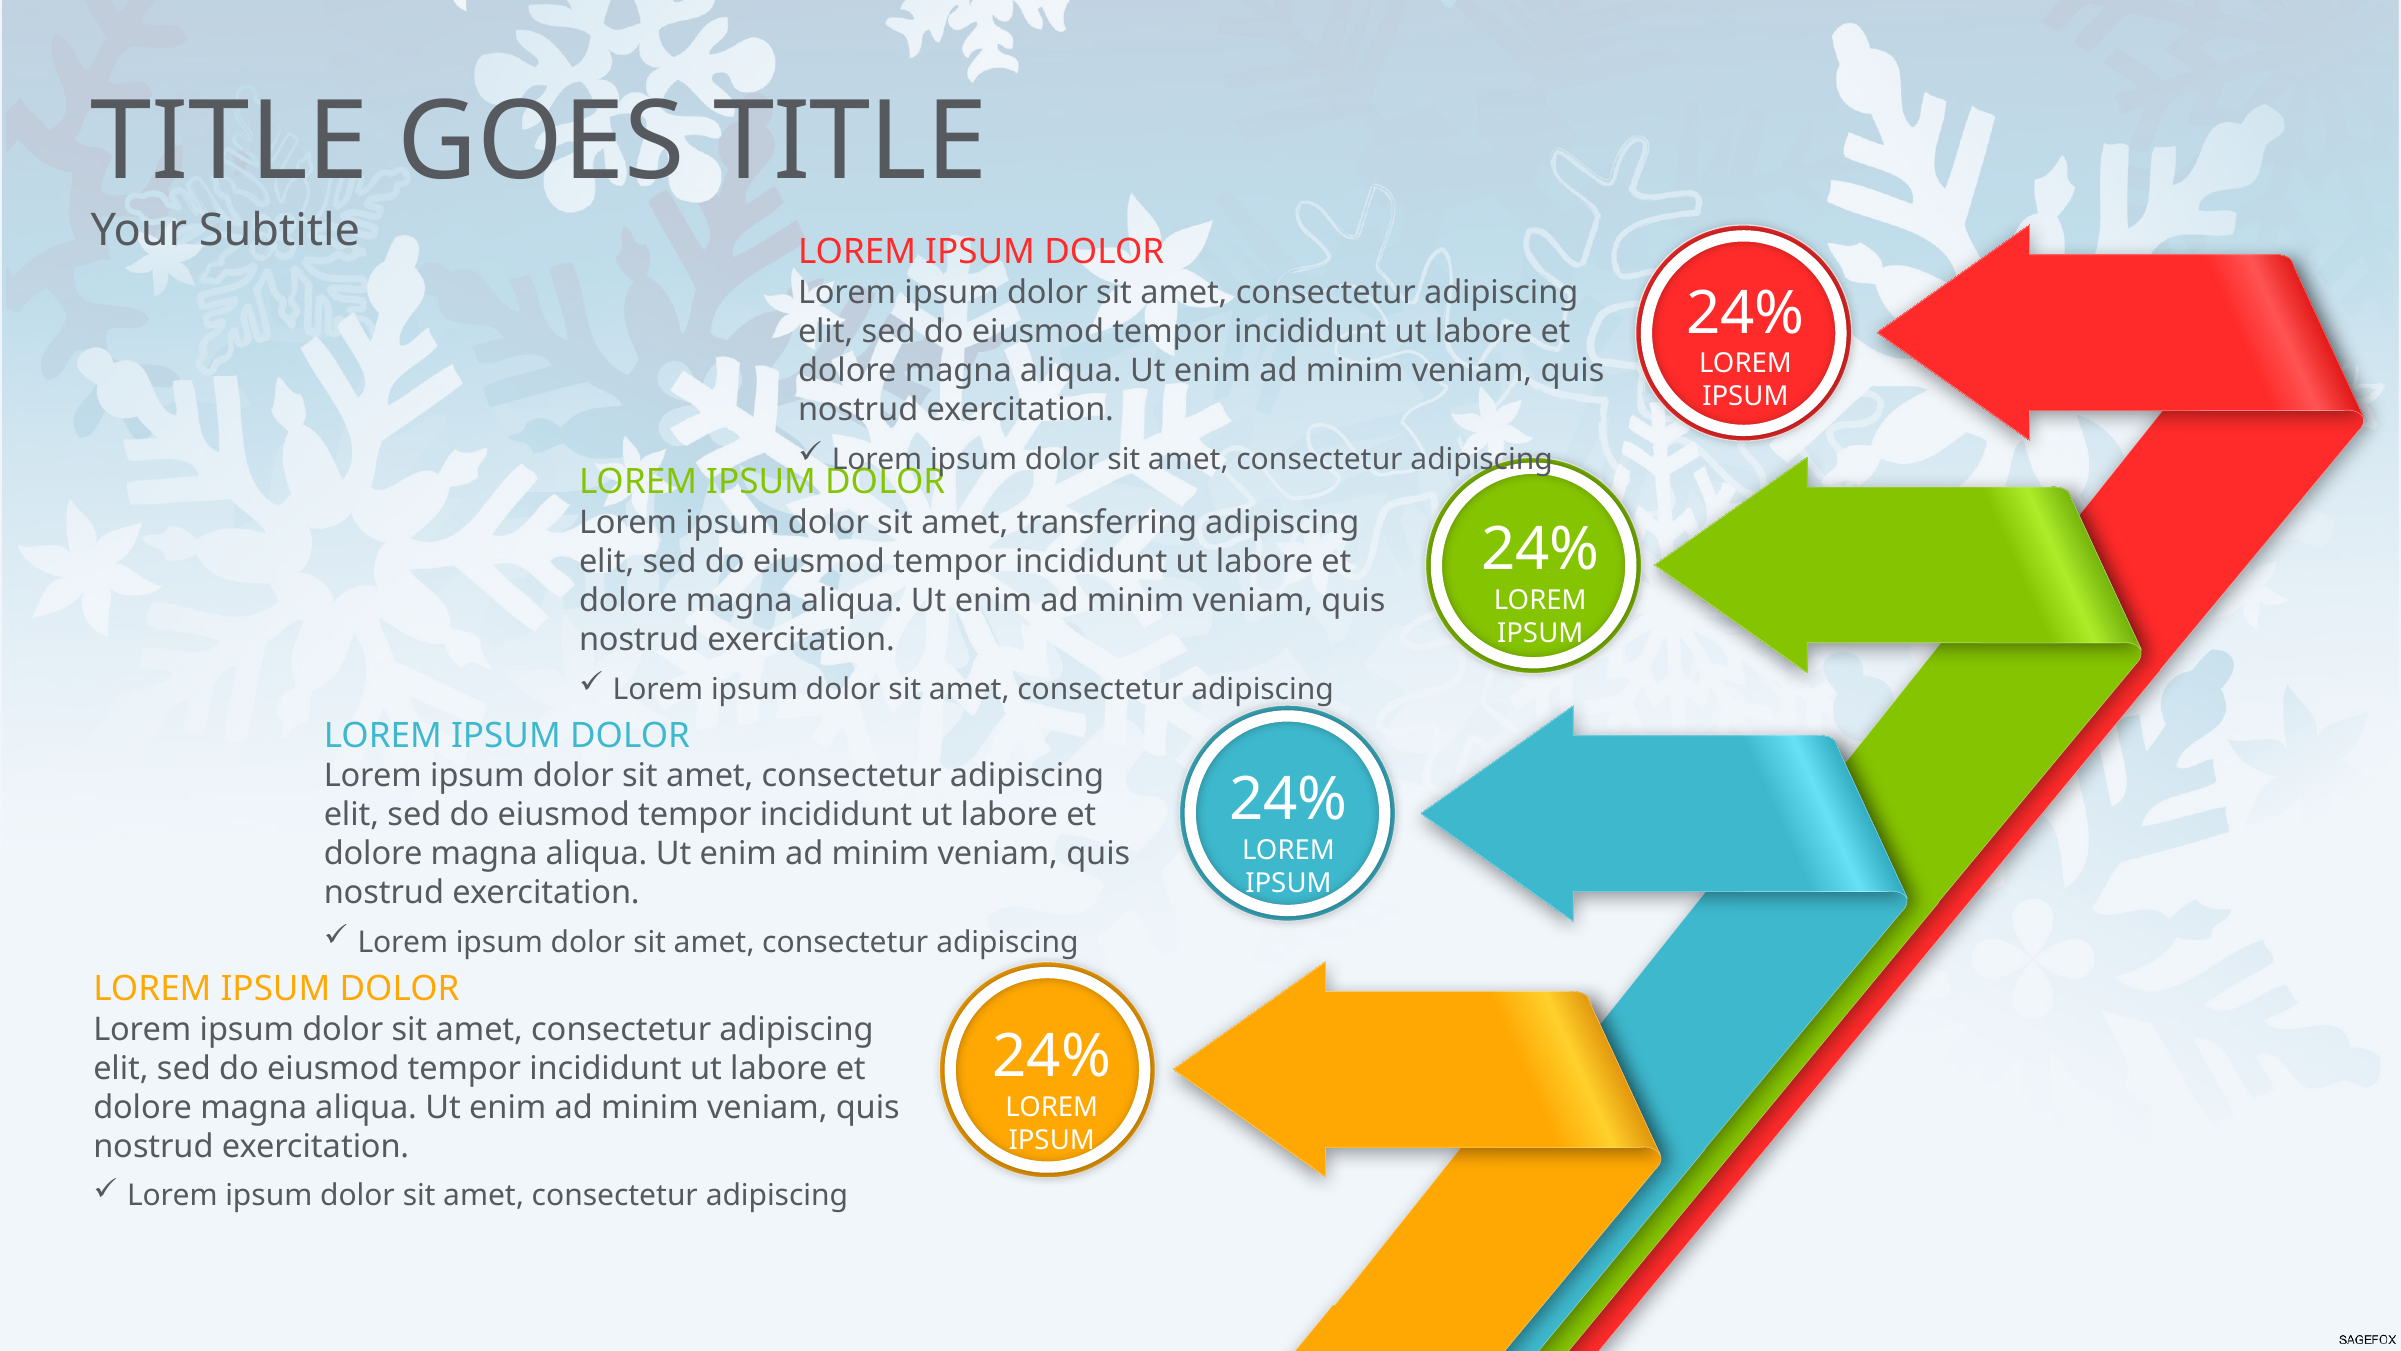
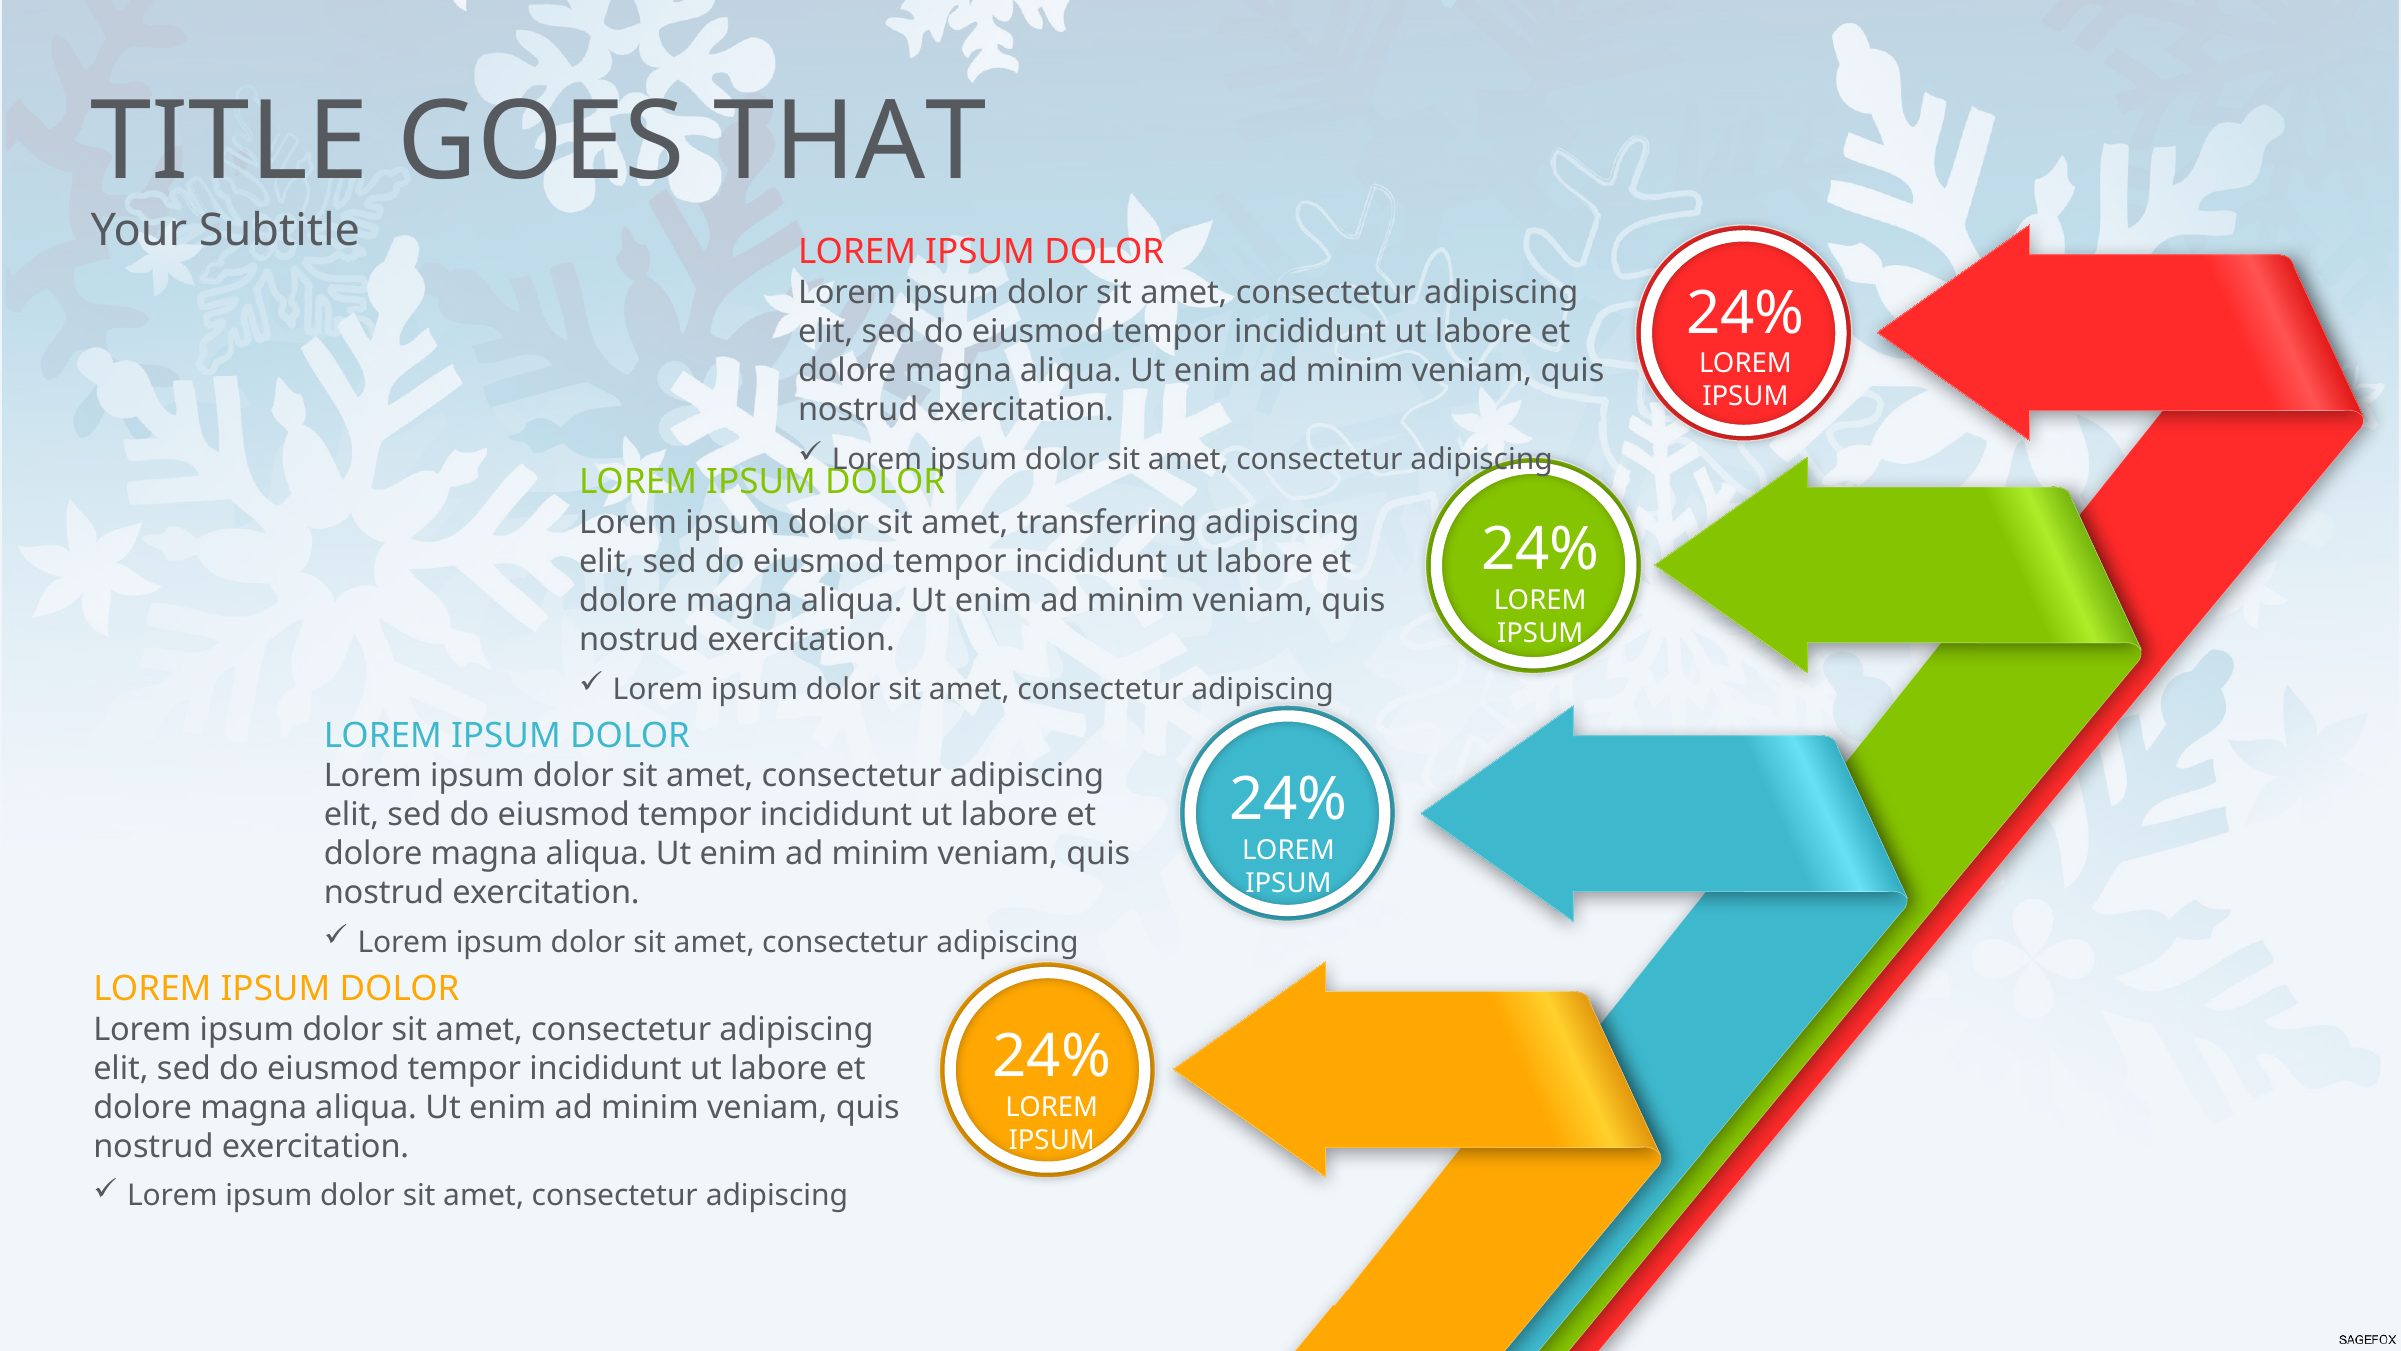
GOES TITLE: TITLE -> THAT
